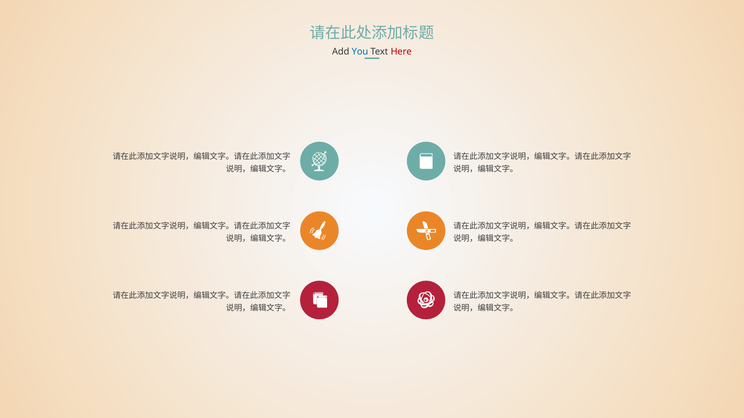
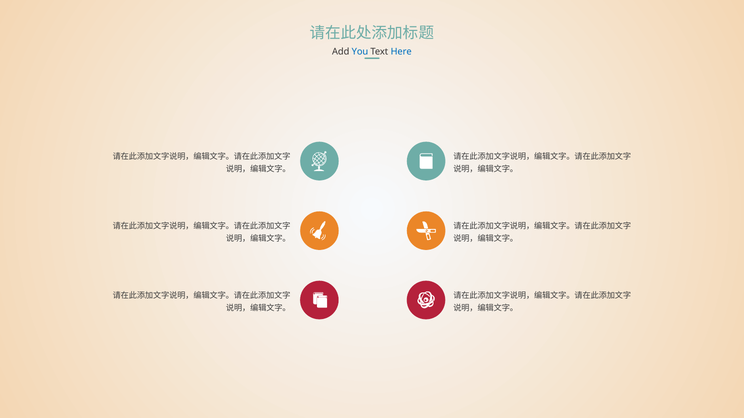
Here colour: red -> blue
